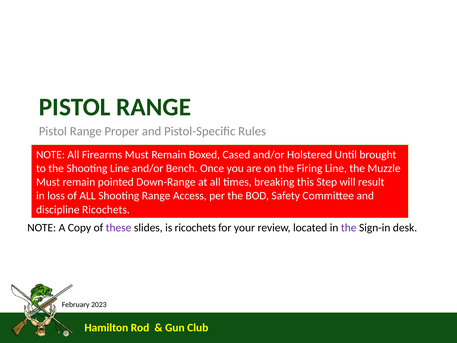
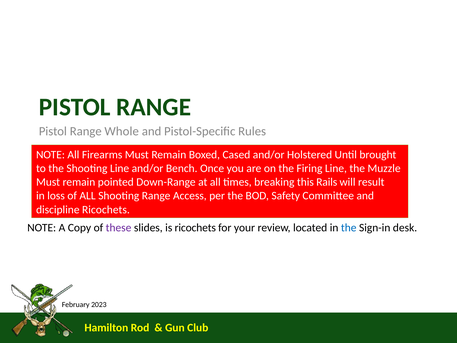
Proper: Proper -> Whole
Step: Step -> Rails
the at (349, 228) colour: purple -> blue
